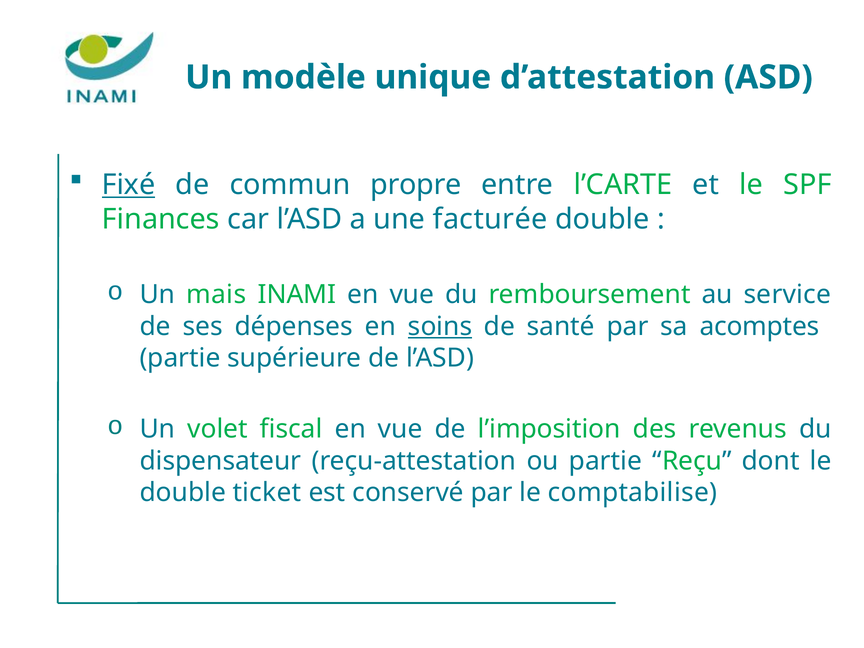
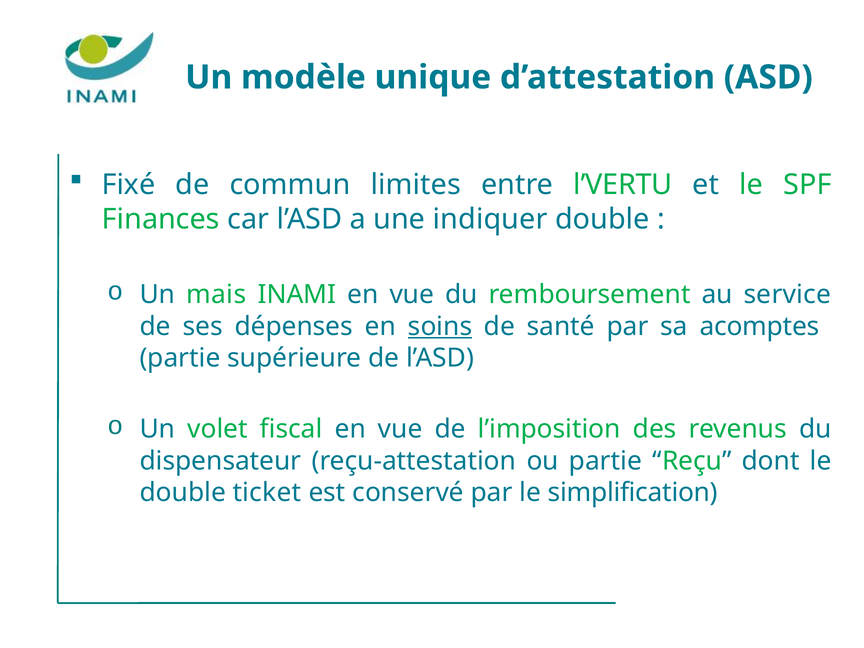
Fixé underline: present -> none
propre: propre -> limites
l’CARTE: l’CARTE -> l’VERTU
facturée: facturée -> indiquer
comptabilise: comptabilise -> simplification
